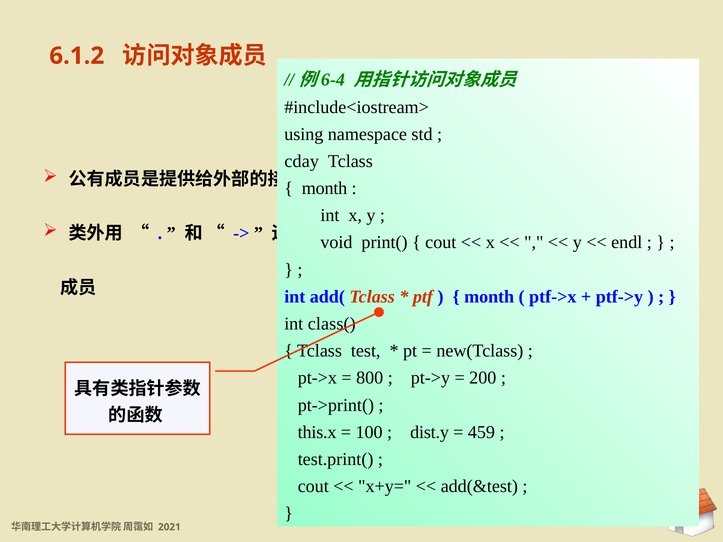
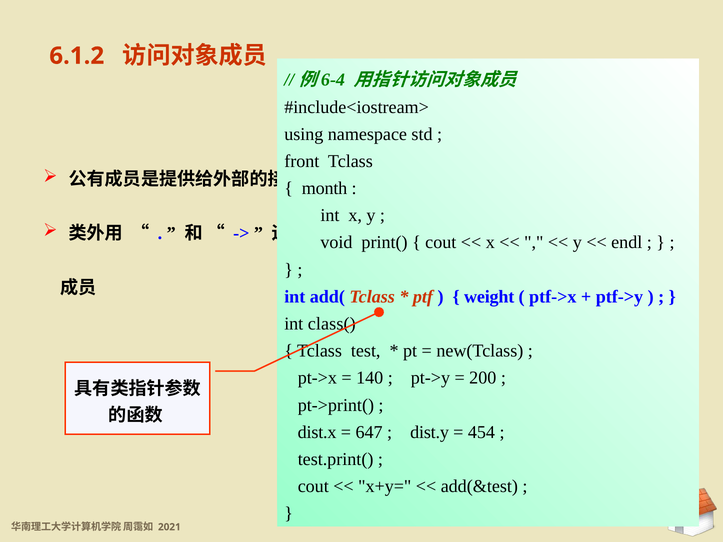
cday: cday -> front
month at (489, 297): month -> weight
800: 800 -> 140
this.x: this.x -> dist.x
100: 100 -> 647
459: 459 -> 454
